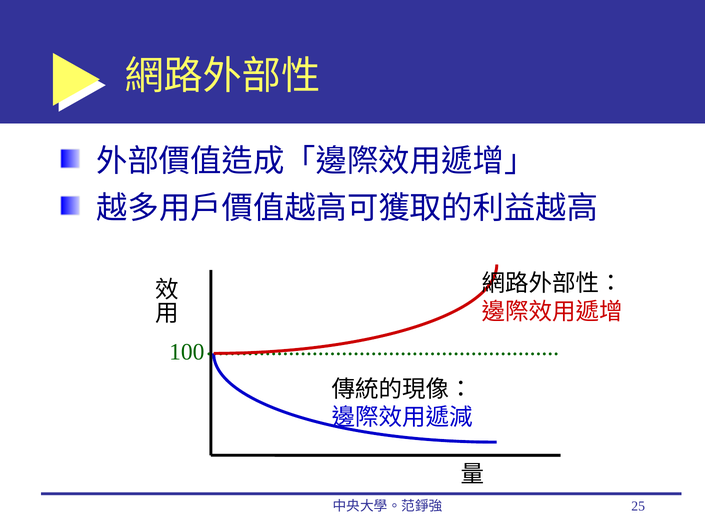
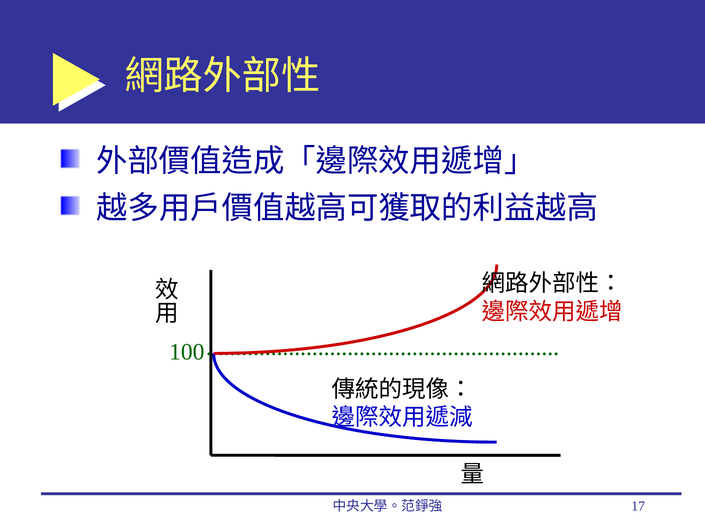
25: 25 -> 17
